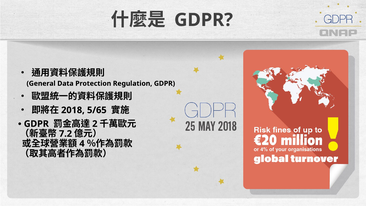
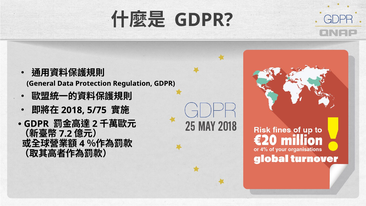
5/65: 5/65 -> 5/75
